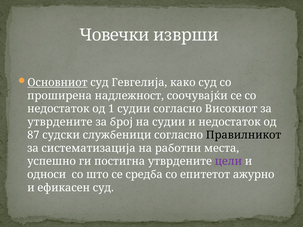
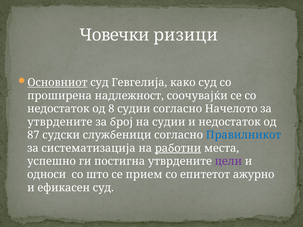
изврши: изврши -> ризици
1: 1 -> 8
Високиот: Високиот -> Начелото
Правилникот colour: black -> blue
работни underline: none -> present
средба: средба -> прием
